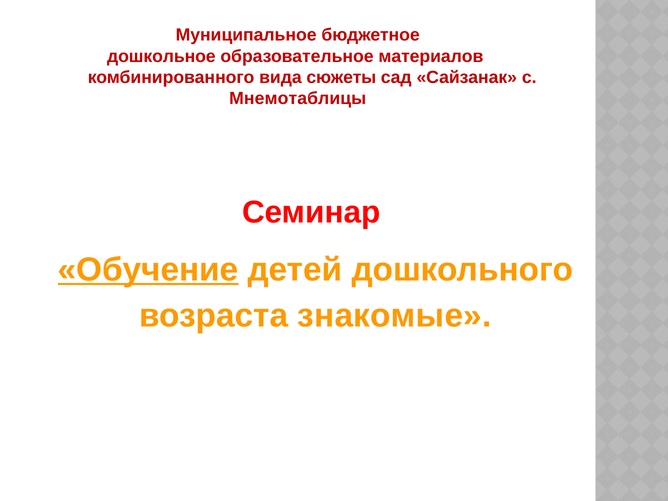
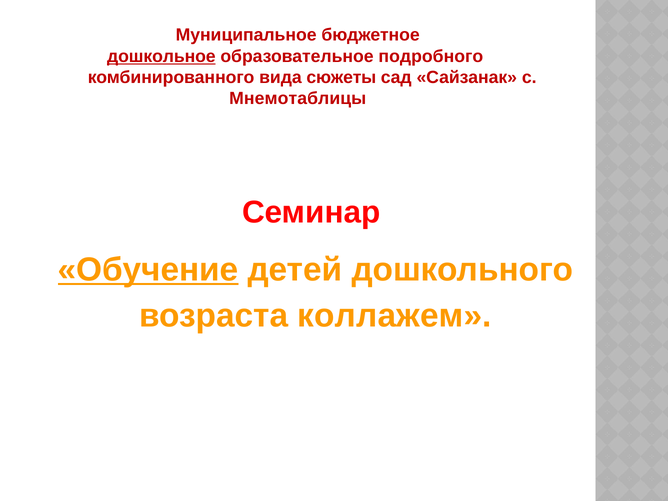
дошкольное underline: none -> present
материалов: материалов -> подробного
знакомые: знакомые -> коллажем
